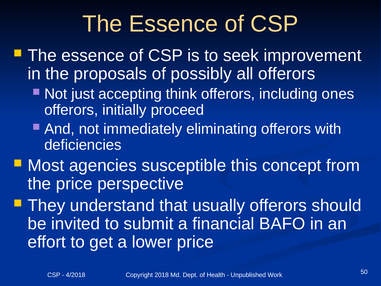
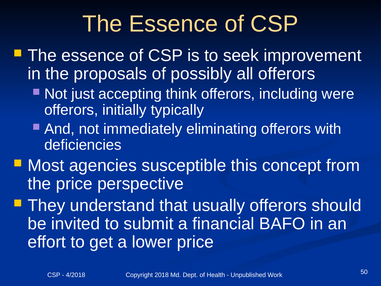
ones: ones -> were
proceed: proceed -> typically
